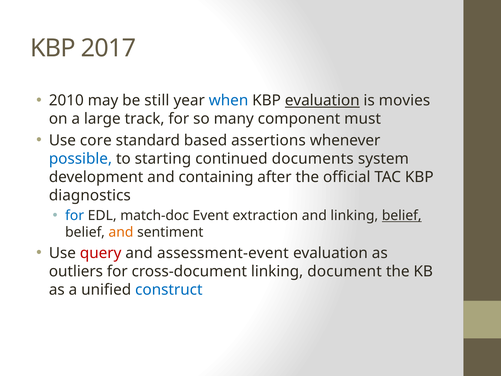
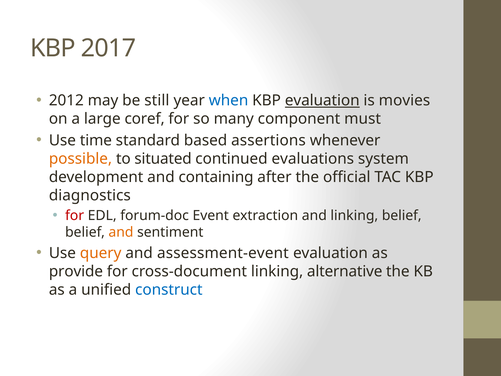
2010: 2010 -> 2012
track: track -> coref
core: core -> time
possible colour: blue -> orange
starting: starting -> situated
documents: documents -> evaluations
for at (75, 216) colour: blue -> red
match-doc: match-doc -> forum-doc
belief at (402, 216) underline: present -> none
query colour: red -> orange
outliers: outliers -> provide
document: document -> alternative
